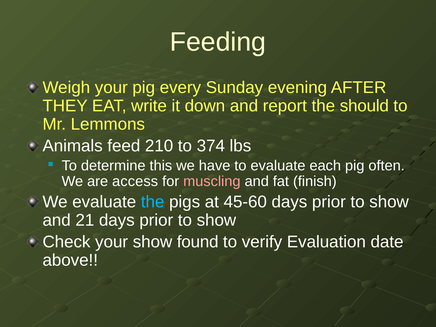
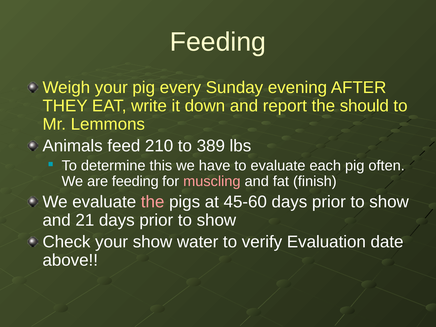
374: 374 -> 389
are access: access -> feeding
the at (153, 202) colour: light blue -> pink
found: found -> water
